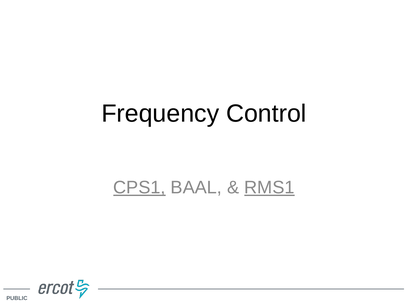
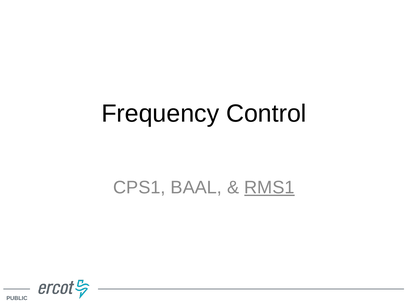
CPS1 underline: present -> none
